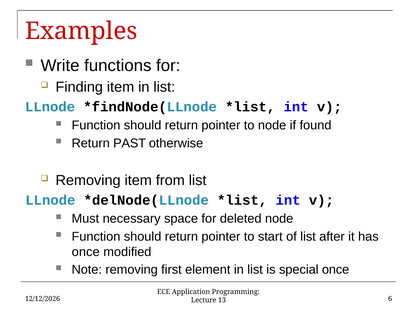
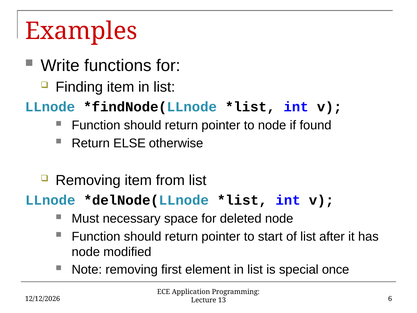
PAST: PAST -> ELSE
once at (86, 252): once -> node
